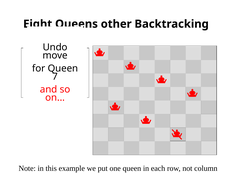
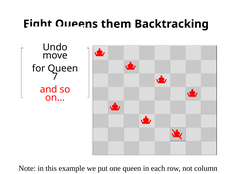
other: other -> them
